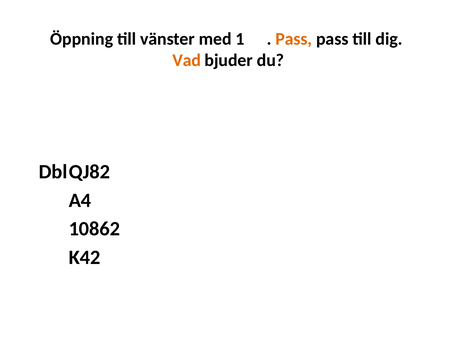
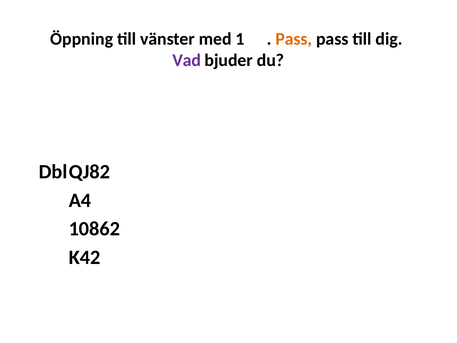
Vad colour: orange -> purple
